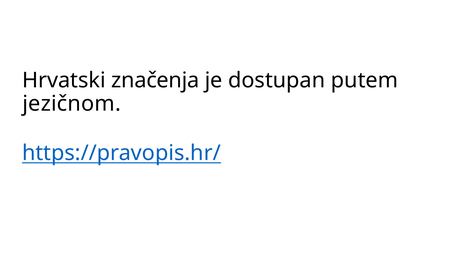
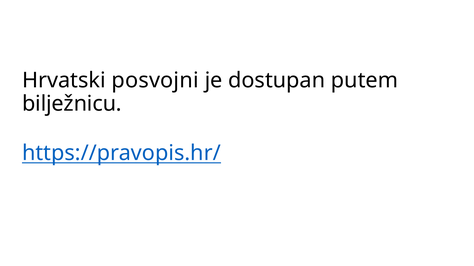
značenja: značenja -> posvojni
jezičnom: jezičnom -> bilježnicu
